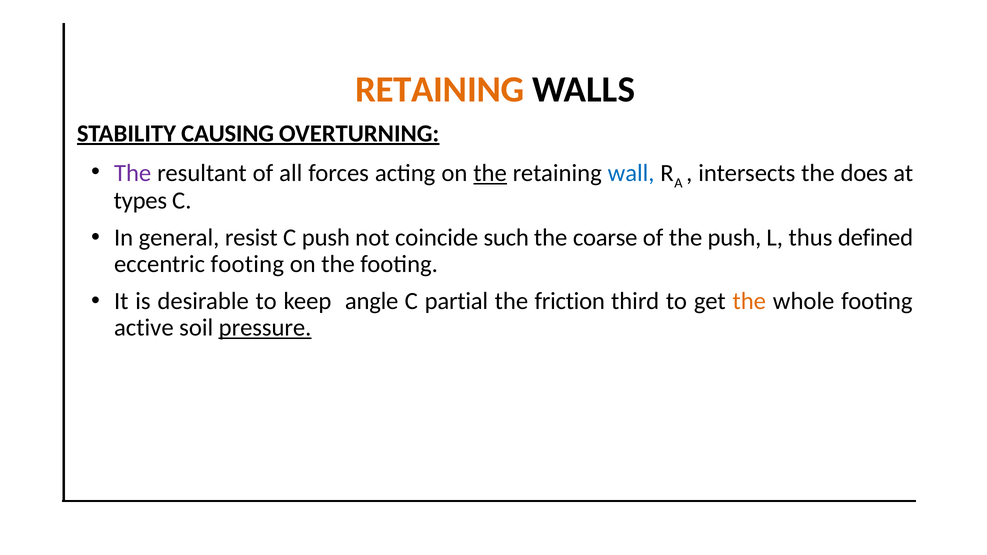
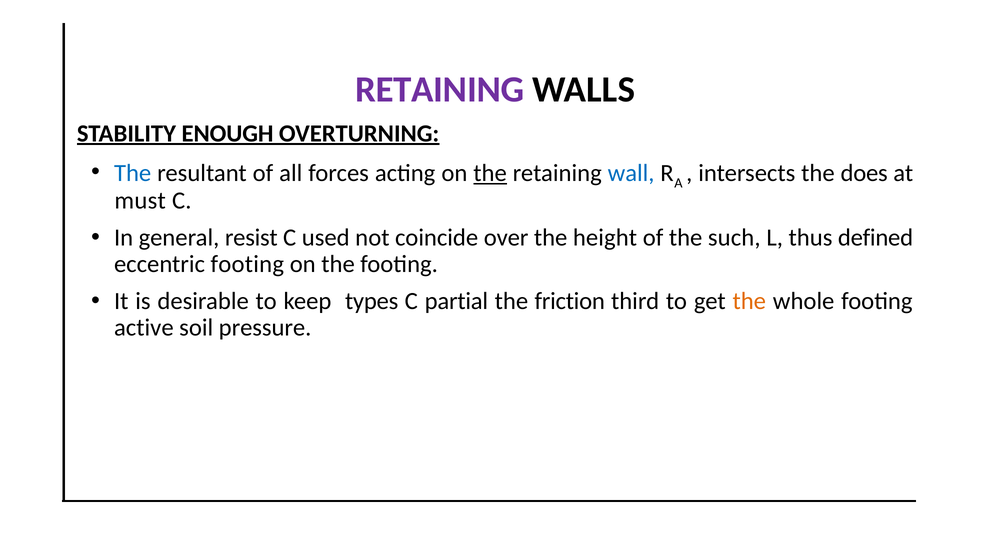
RETAINING at (440, 90) colour: orange -> purple
CAUSING: CAUSING -> ENOUGH
The at (133, 173) colour: purple -> blue
types: types -> must
C push: push -> used
such: such -> over
coarse: coarse -> height
the push: push -> such
angle: angle -> types
pressure underline: present -> none
